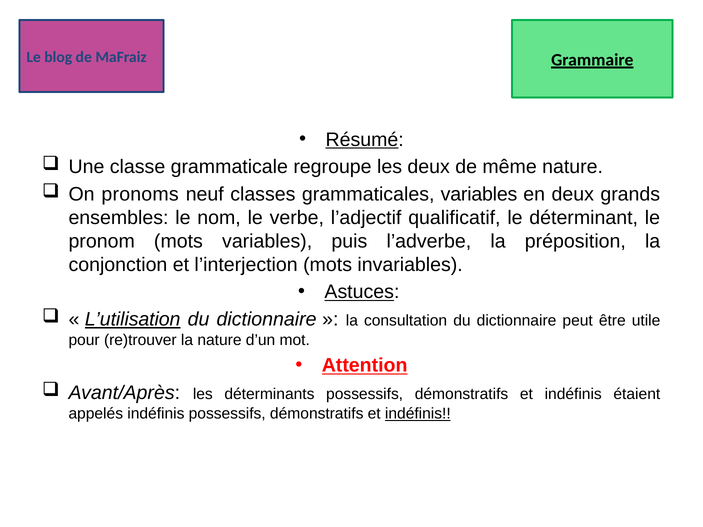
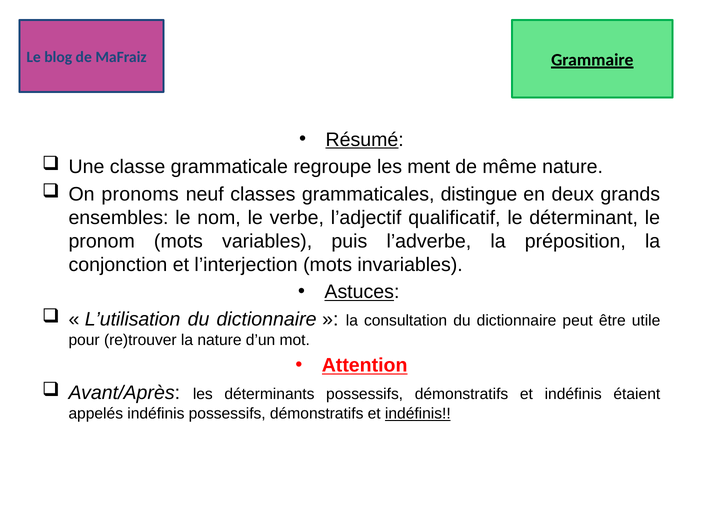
les deux: deux -> ment
grammaticales variables: variables -> distingue
L’utilisation underline: present -> none
